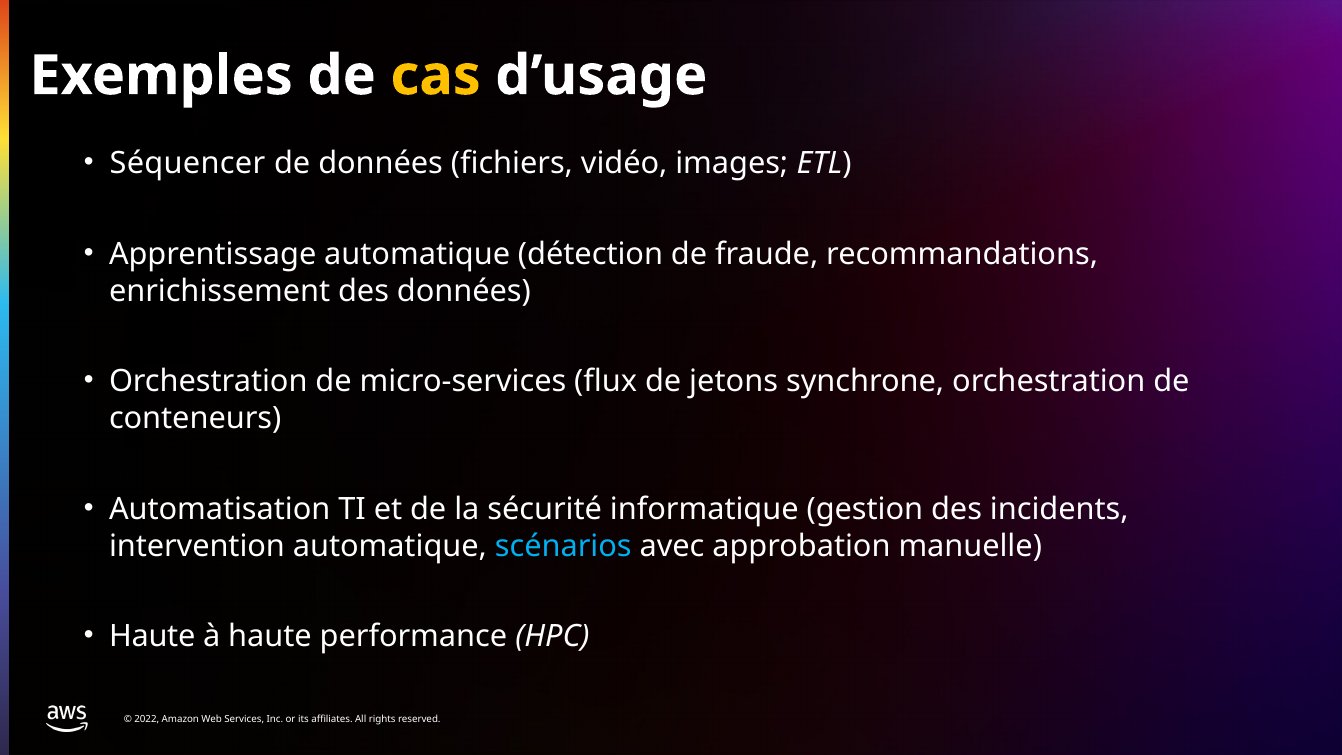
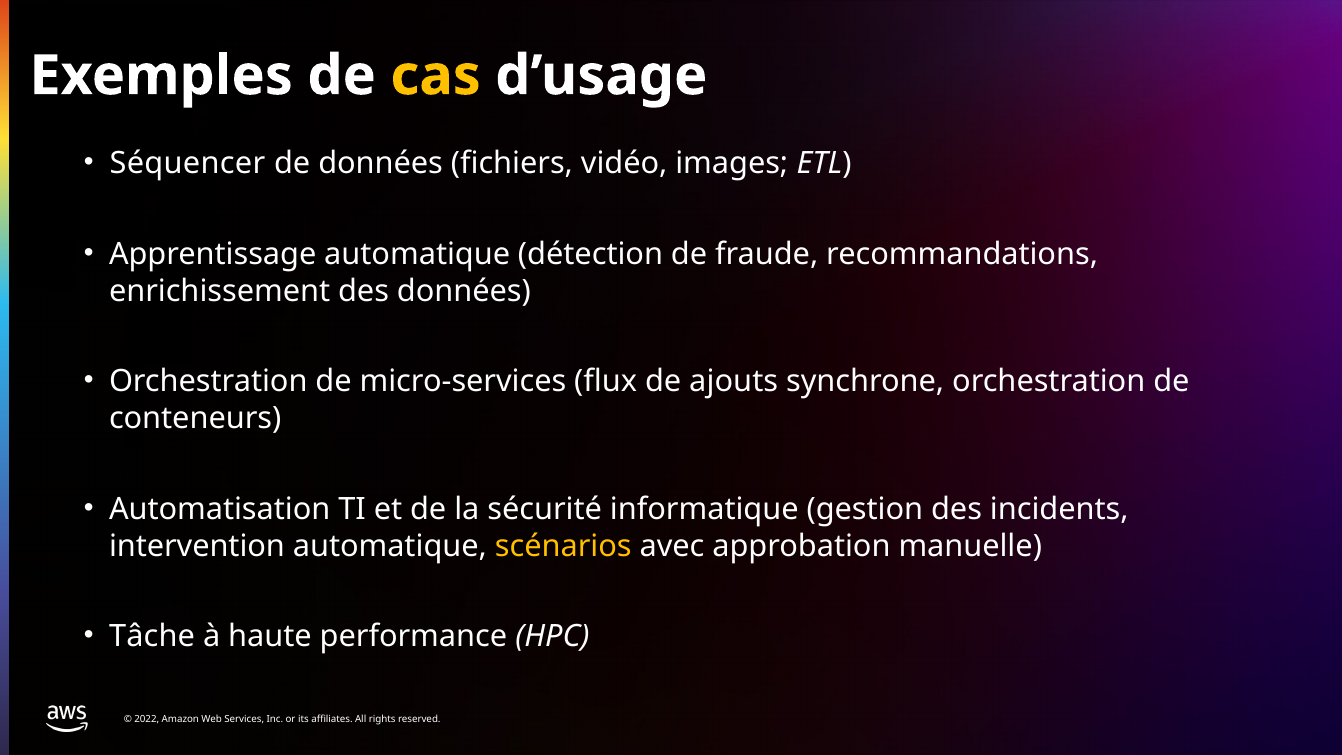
jetons: jetons -> ajouts
scénarios colour: light blue -> yellow
Haute at (152, 636): Haute -> Tâche
